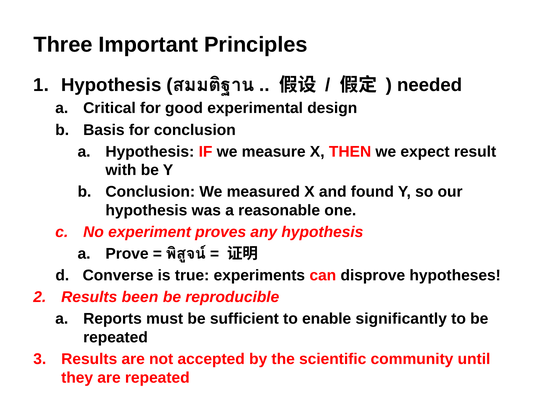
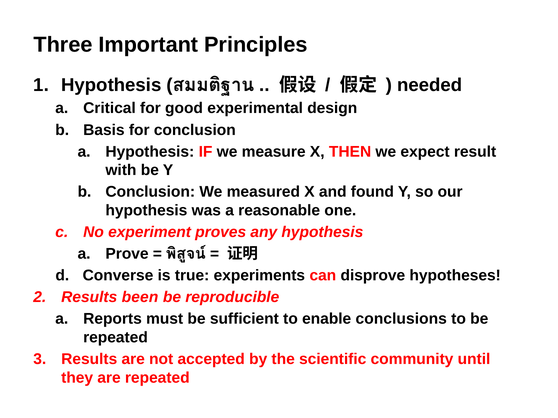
significantly: significantly -> conclusions
